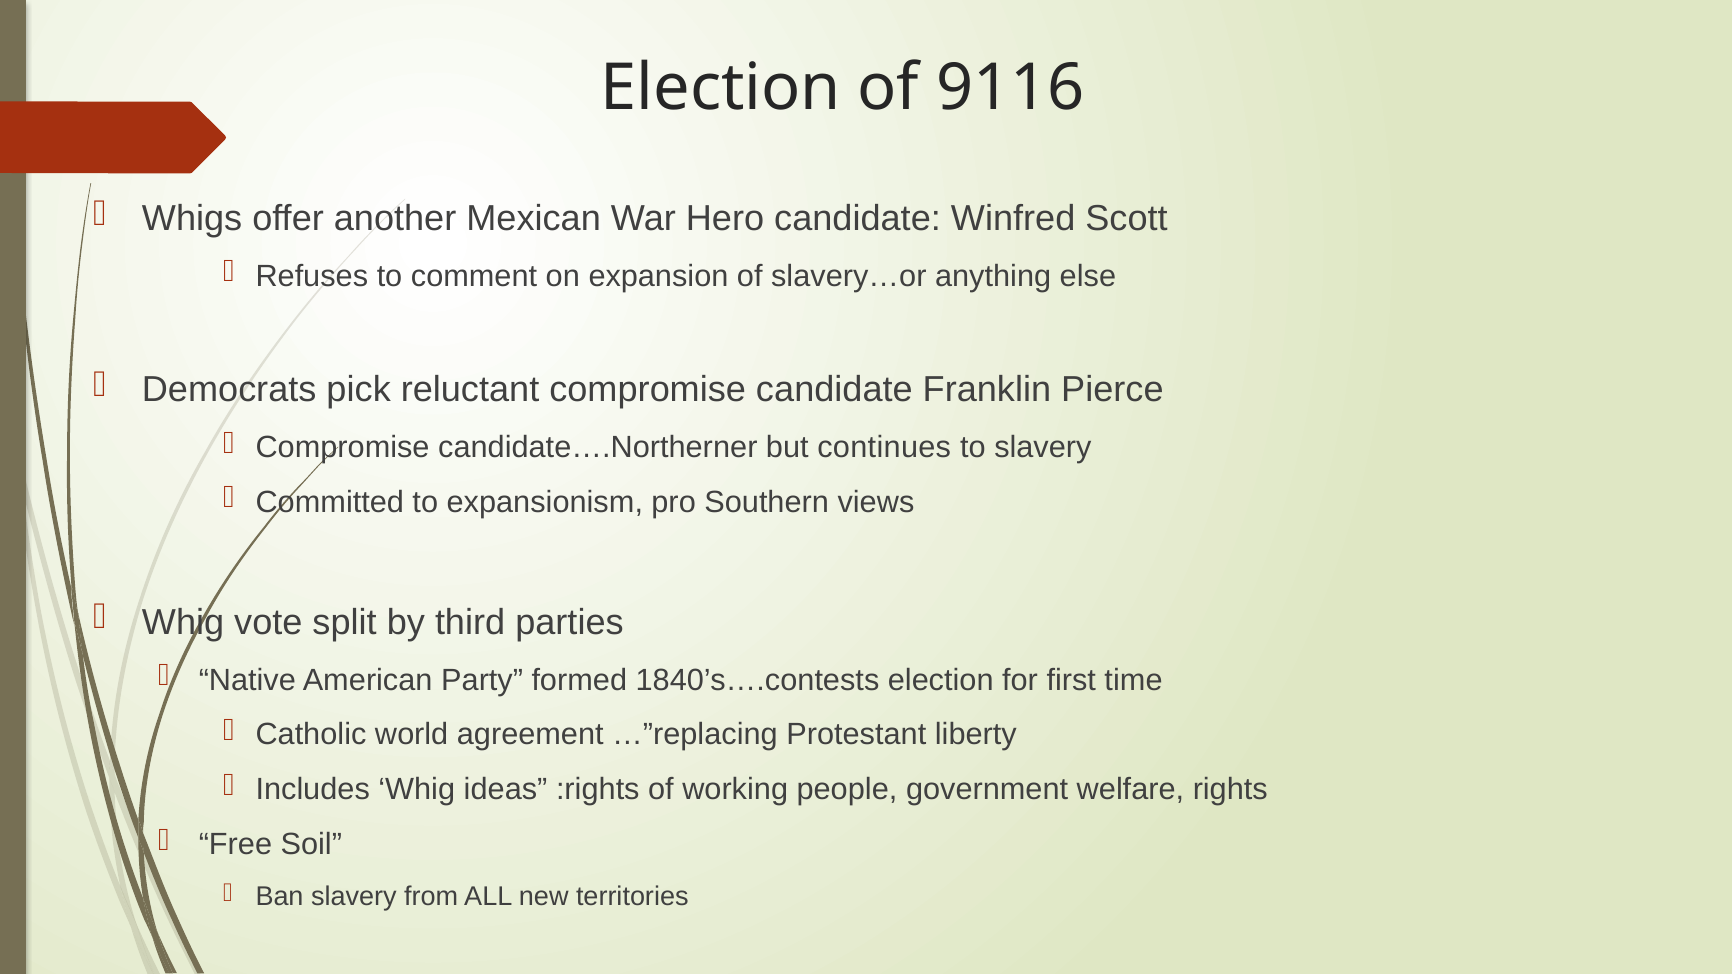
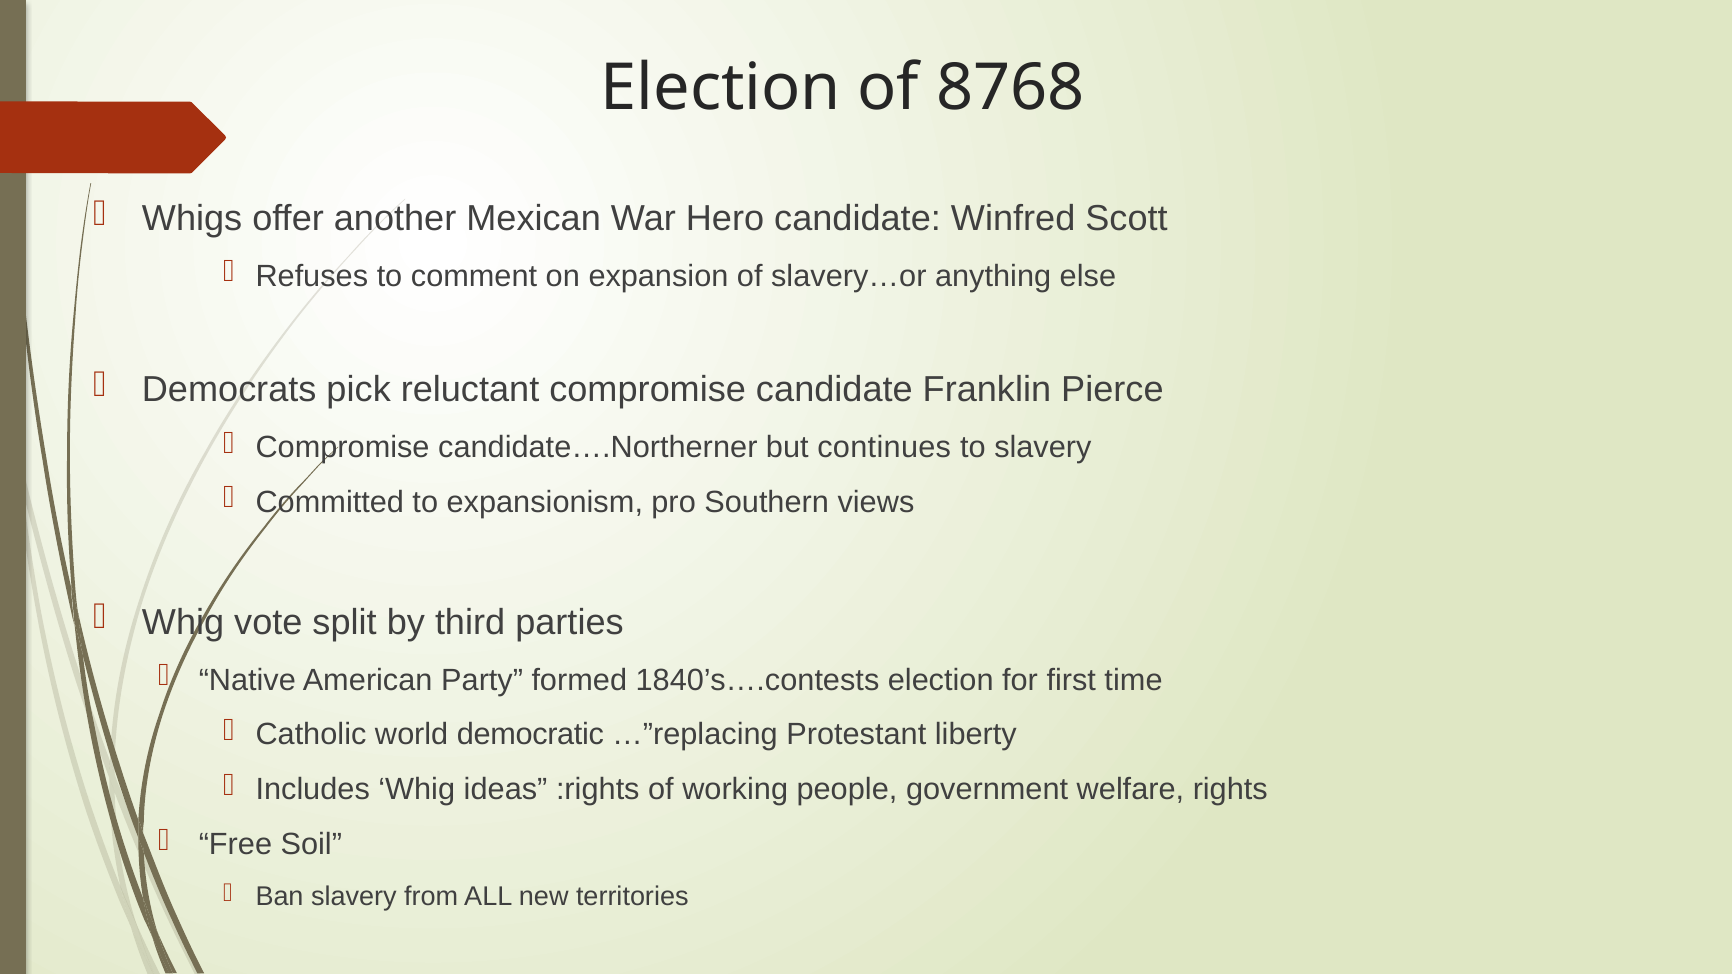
9116: 9116 -> 8768
agreement: agreement -> democratic
